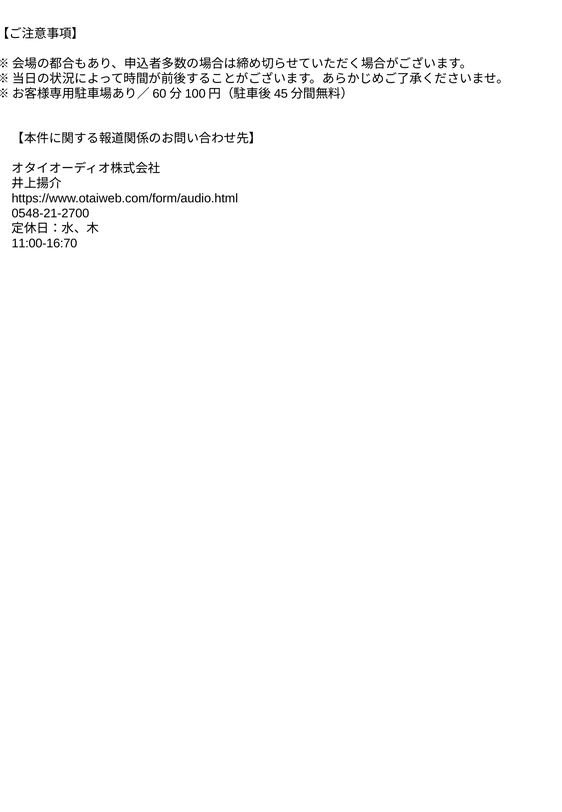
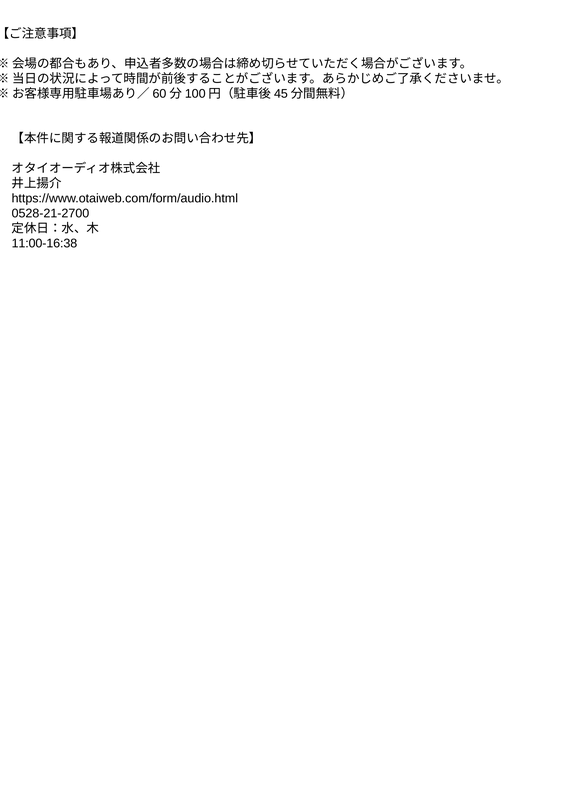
0548-21-2700: 0548-21-2700 -> 0528-21-2700
11:00-16:70: 11:00-16:70 -> 11:00-16:38
